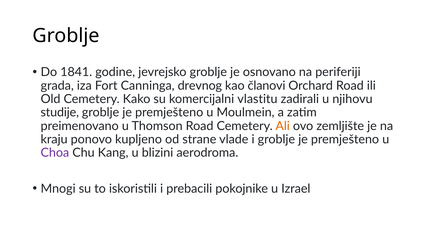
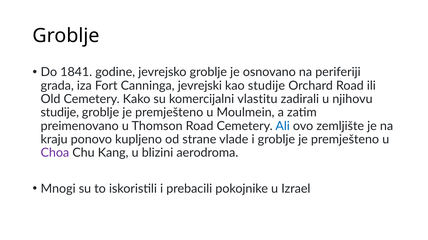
drevnog: drevnog -> jevrejski
kao članovi: članovi -> studije
Ali colour: orange -> blue
